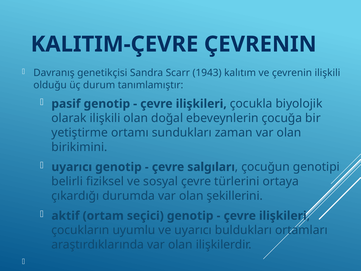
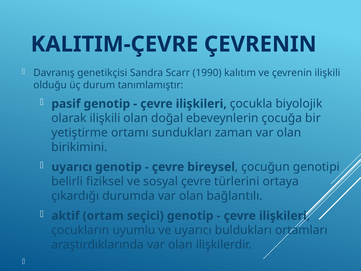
1943: 1943 -> 1990
salgıları: salgıları -> bireysel
şekillerini: şekillerini -> bağlantılı
